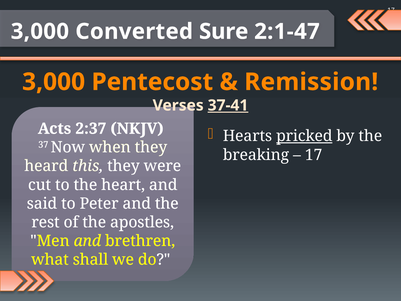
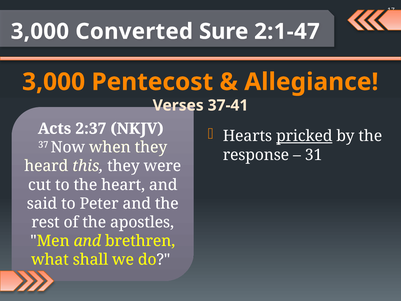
Remission: Remission -> Allegiance
37-41 underline: present -> none
breaking: breaking -> response
17 at (314, 155): 17 -> 31
